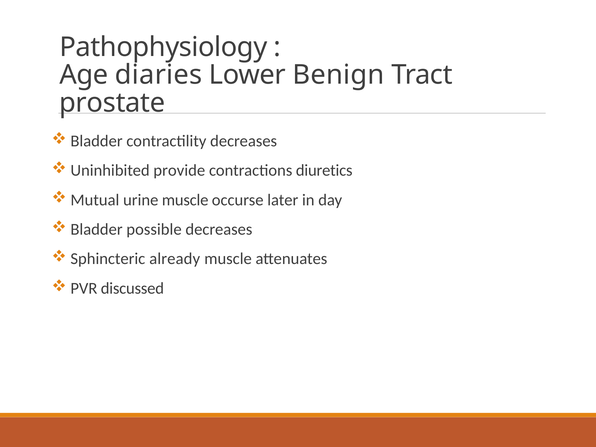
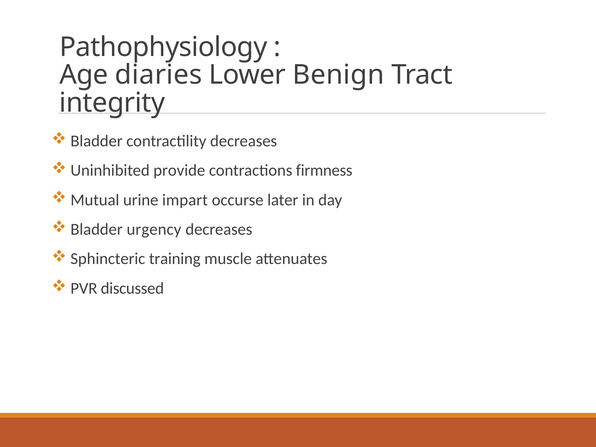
prostate: prostate -> integrity
diuretics: diuretics -> firmness
urine muscle: muscle -> impart
possible: possible -> urgency
already: already -> training
